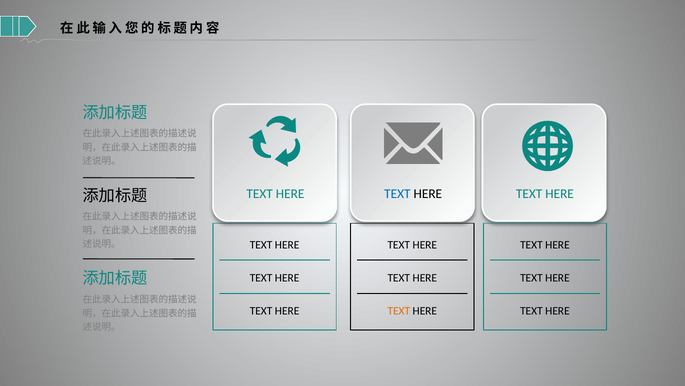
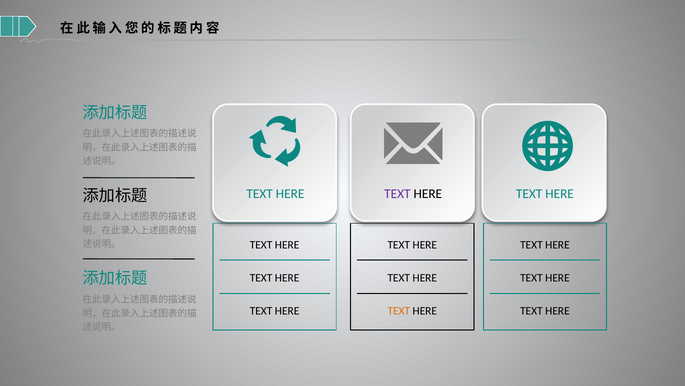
TEXT at (397, 193) colour: blue -> purple
